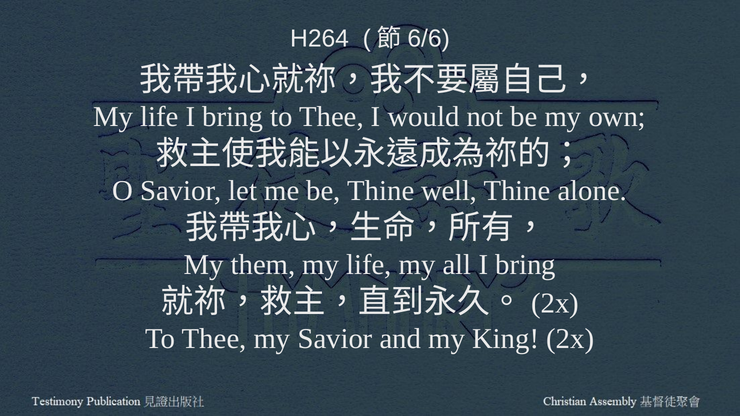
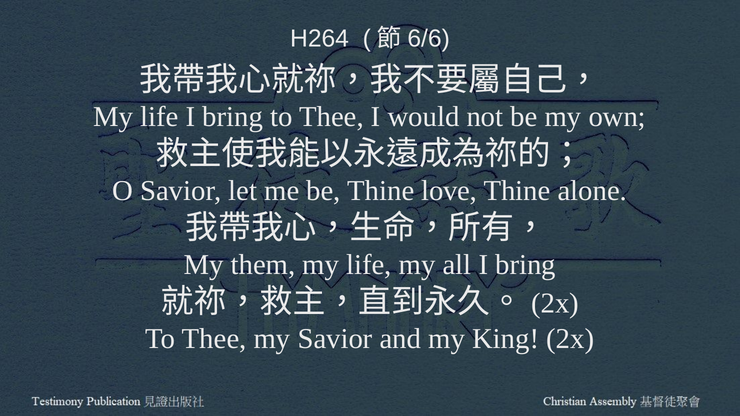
well: well -> love
